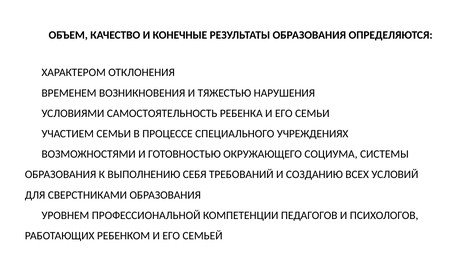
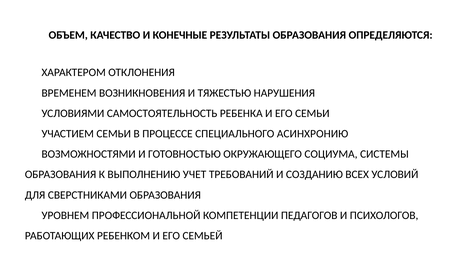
УЧРЕЖДЕНИЯХ: УЧРЕЖДЕНИЯХ -> АСИНХРОНИЮ
СЕБЯ: СЕБЯ -> УЧЕТ
